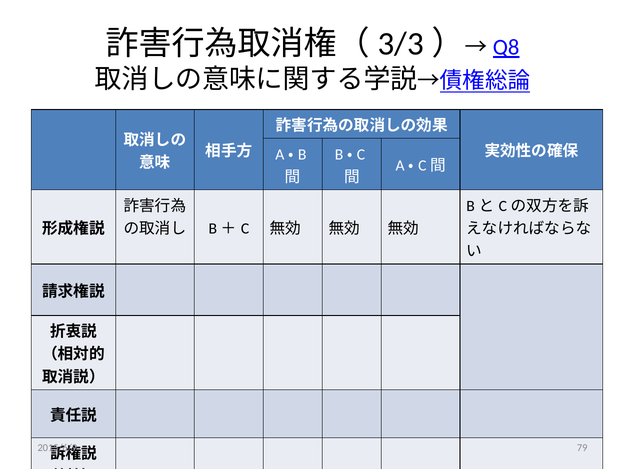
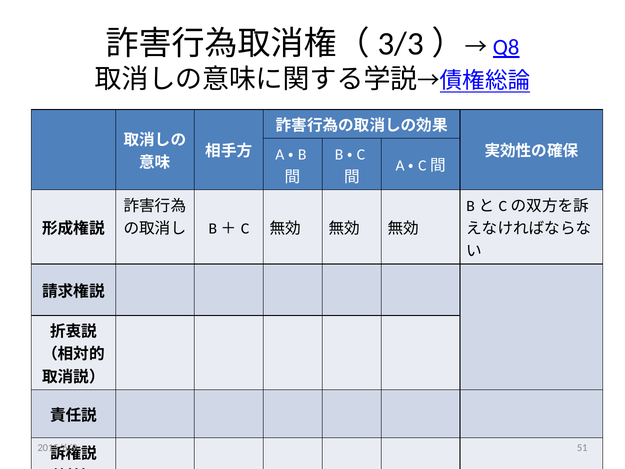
79: 79 -> 51
